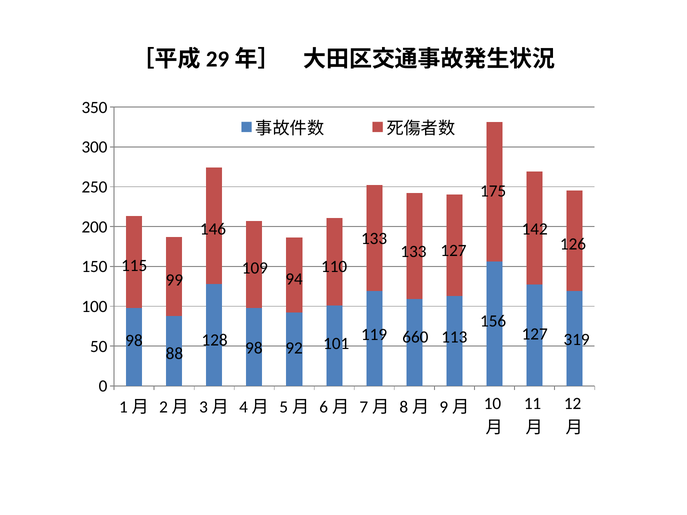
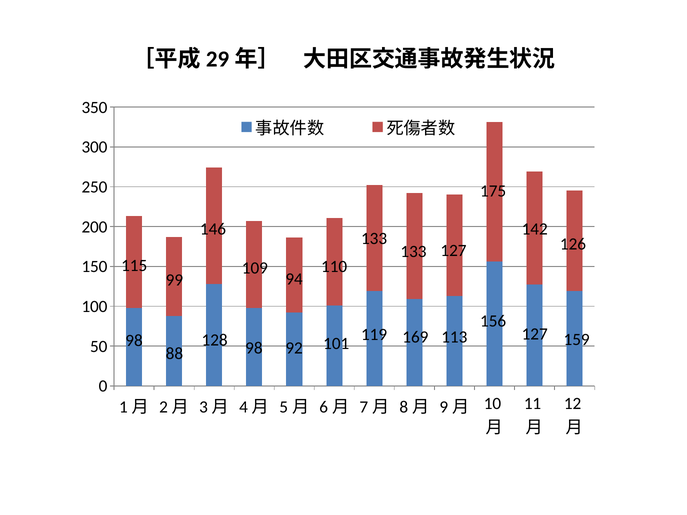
319: 319 -> 159
660: 660 -> 169
